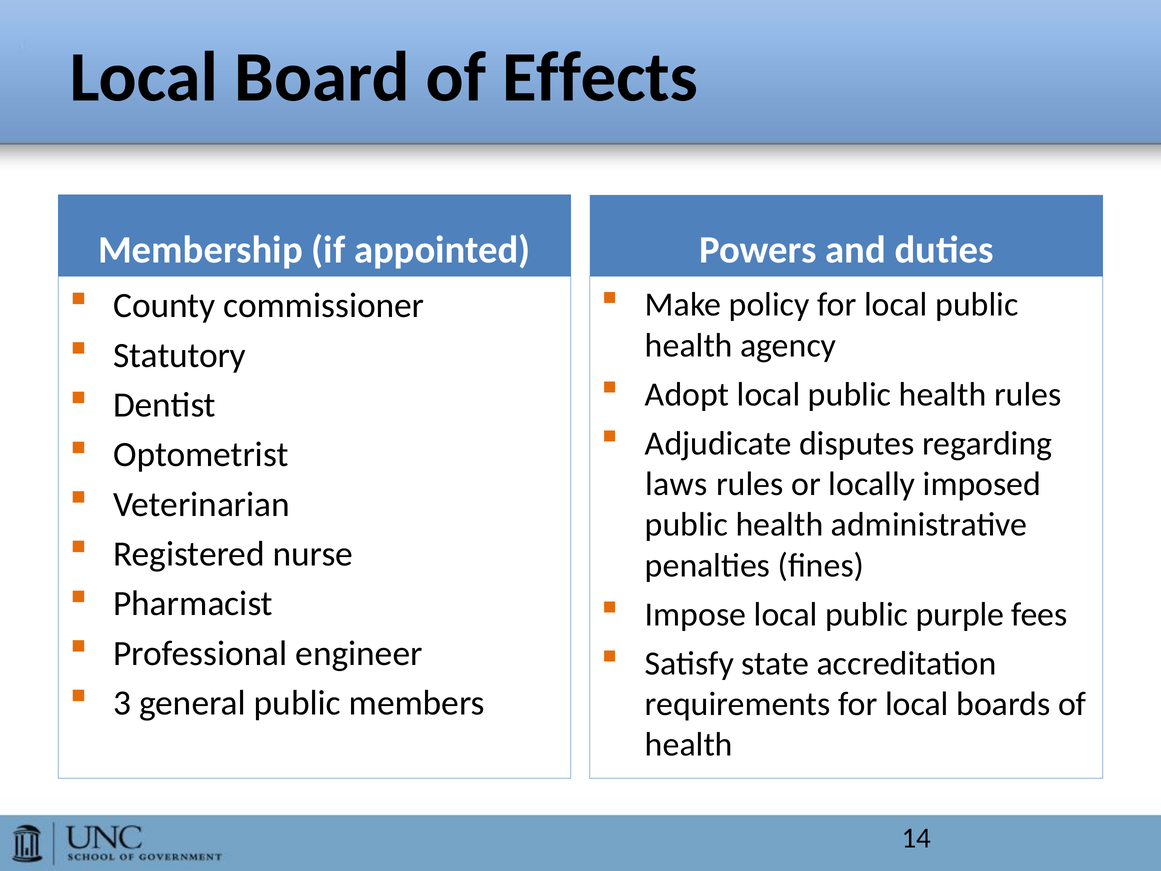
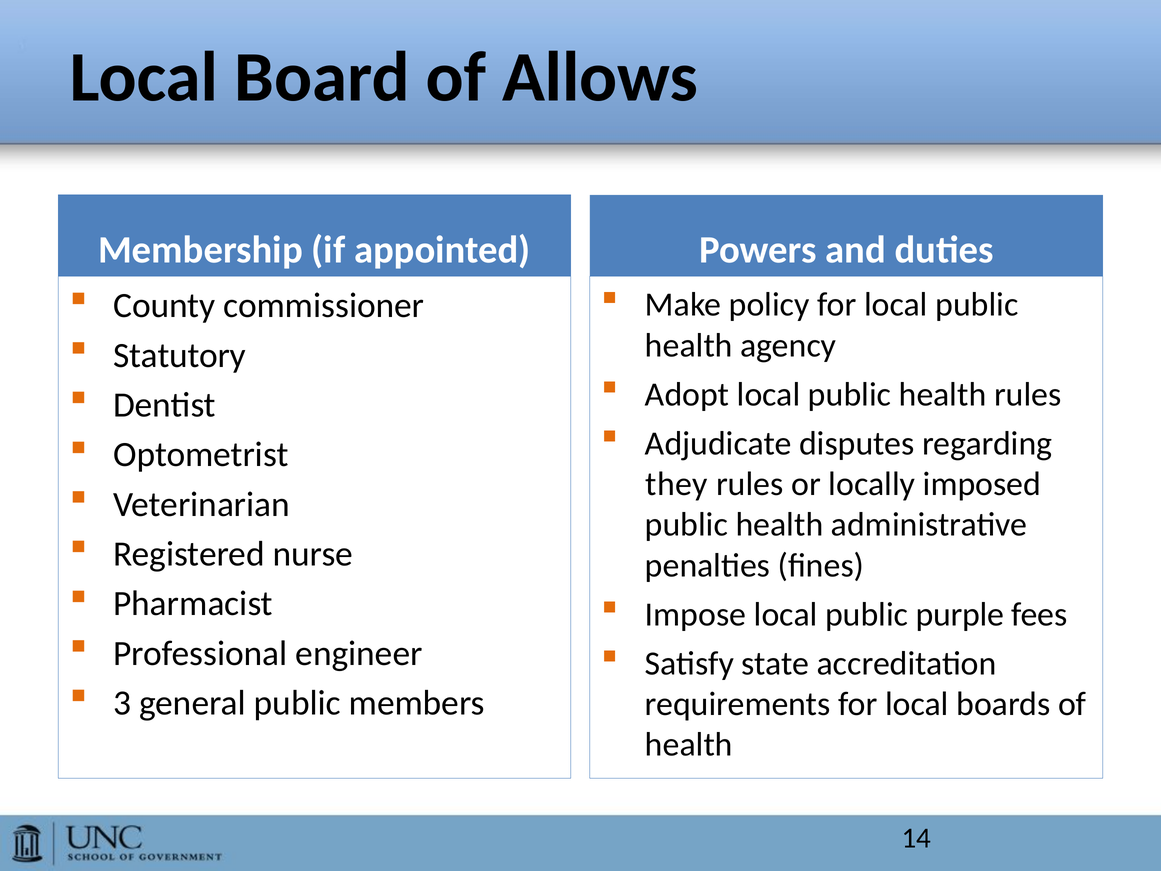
Effects: Effects -> Allows
laws: laws -> they
